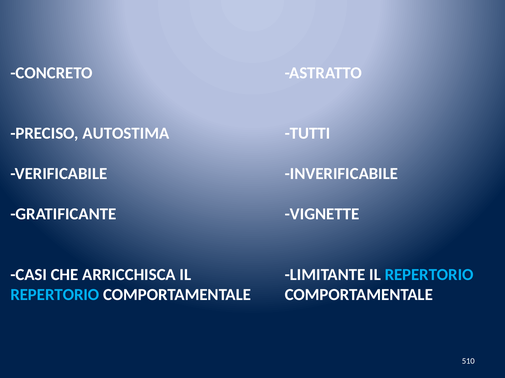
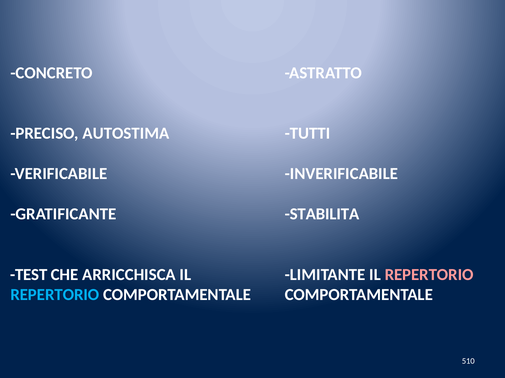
VIGNETTE: VIGNETTE -> STABILITA
CASI: CASI -> TEST
REPERTORIO at (429, 275) colour: light blue -> pink
